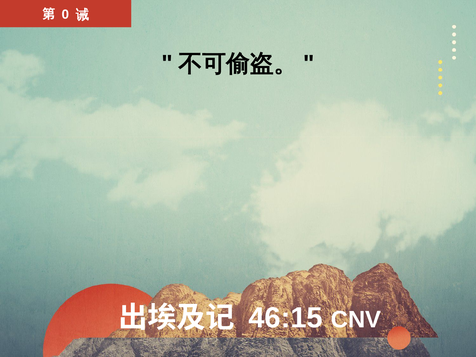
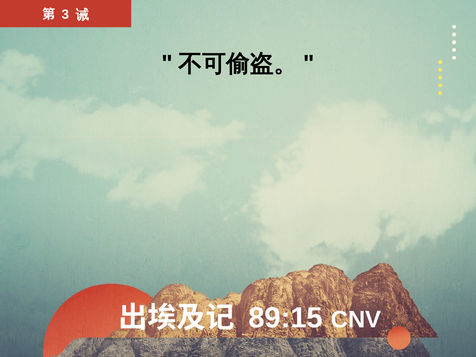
0: 0 -> 3
46:15: 46:15 -> 89:15
